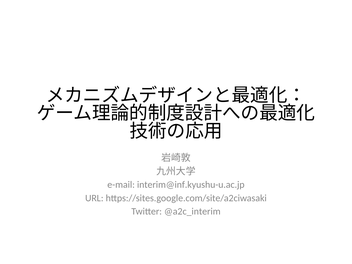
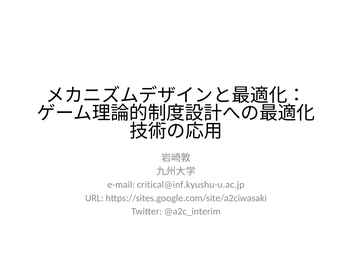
interim@inf.kyushu-u.ac.jp: interim@inf.kyushu-u.ac.jp -> critical@inf.kyushu-u.ac.jp
